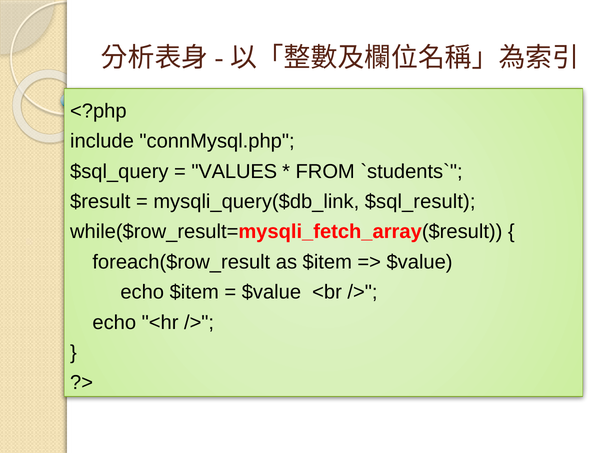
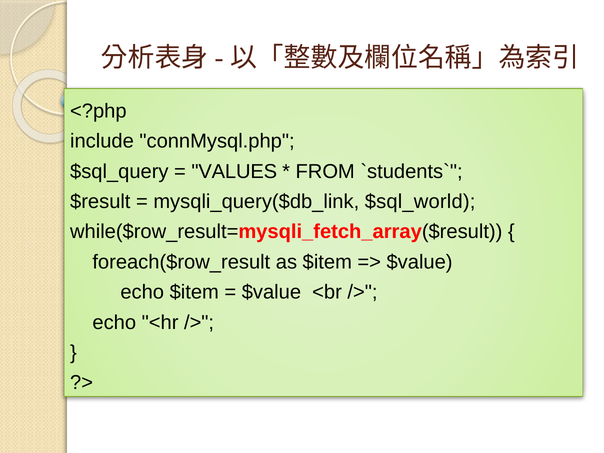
$sql_result: $sql_result -> $sql_world
